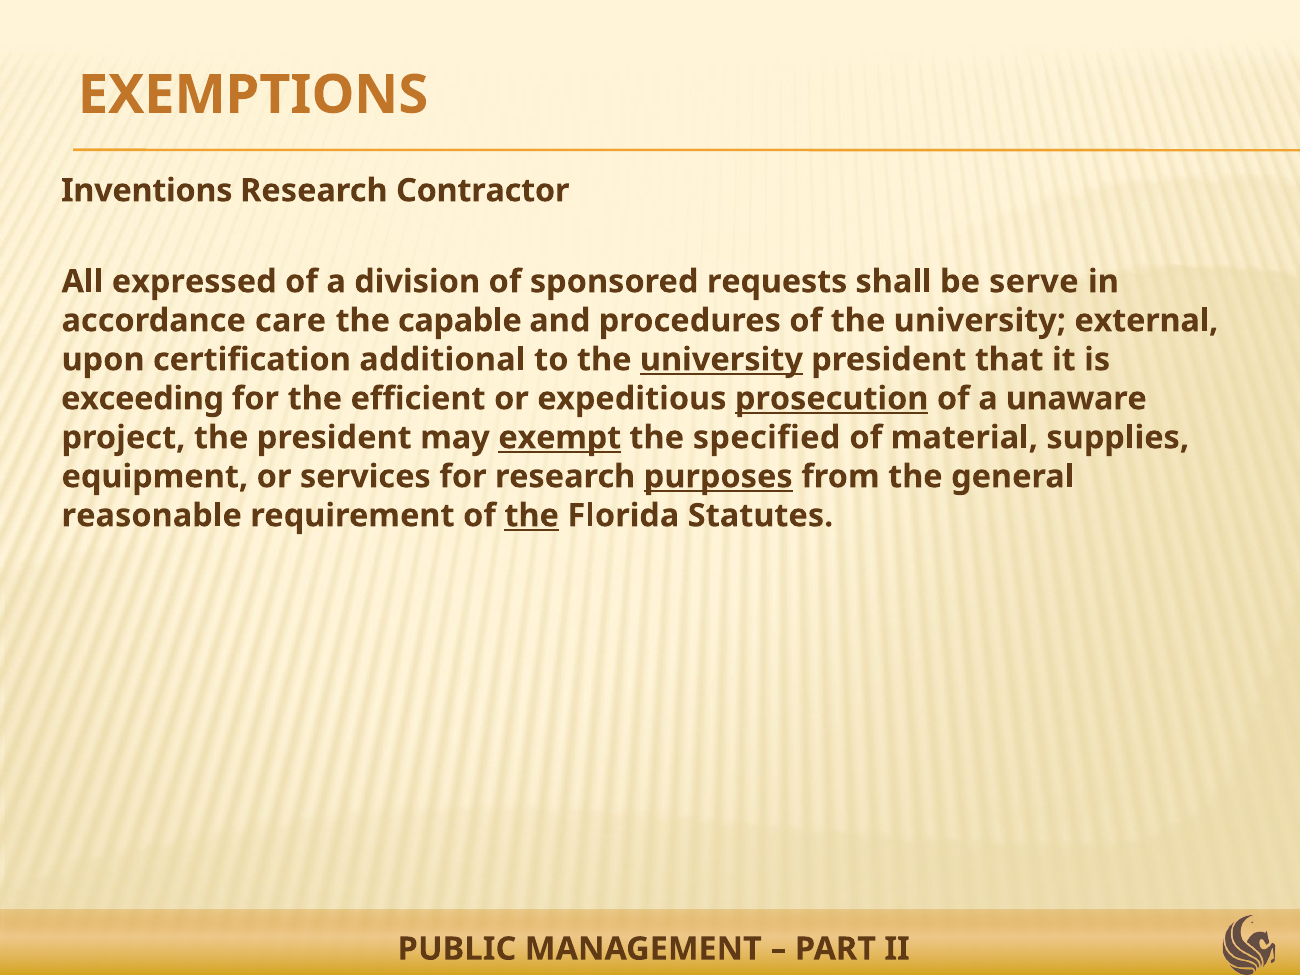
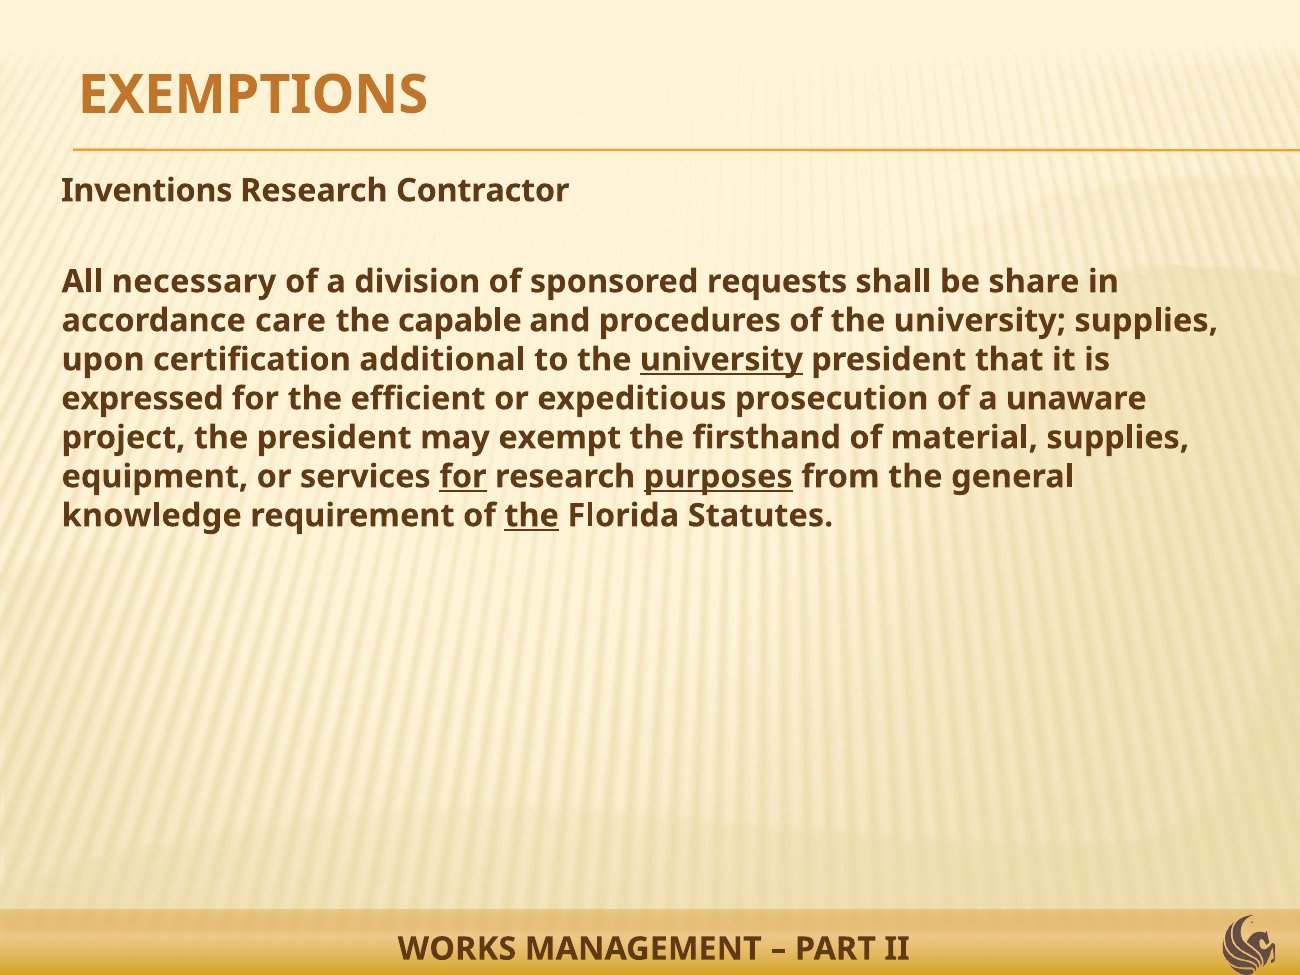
expressed: expressed -> necessary
serve: serve -> share
university; external: external -> supplies
exceeding: exceeding -> expressed
prosecution underline: present -> none
exempt underline: present -> none
specified: specified -> firsthand
for at (463, 477) underline: none -> present
reasonable: reasonable -> knowledge
PUBLIC: PUBLIC -> WORKS
